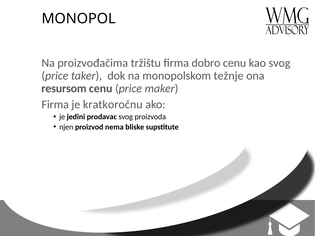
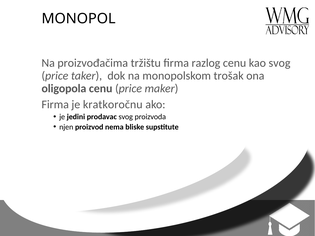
dobro: dobro -> razlog
težnje: težnje -> trošak
resursom: resursom -> oligopola
